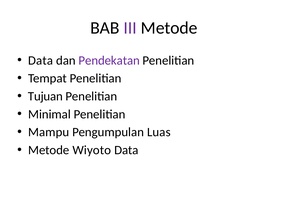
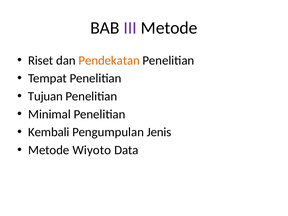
Data at (41, 60): Data -> Riset
Pendekatan colour: purple -> orange
Mampu: Mampu -> Kembali
Luas: Luas -> Jenis
